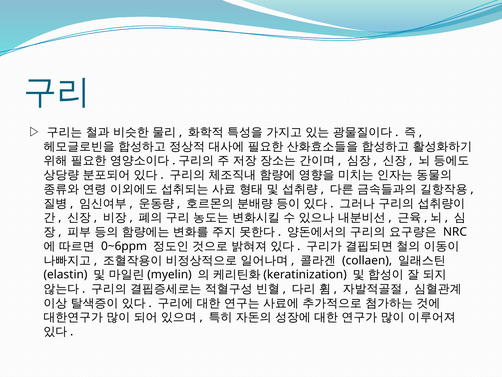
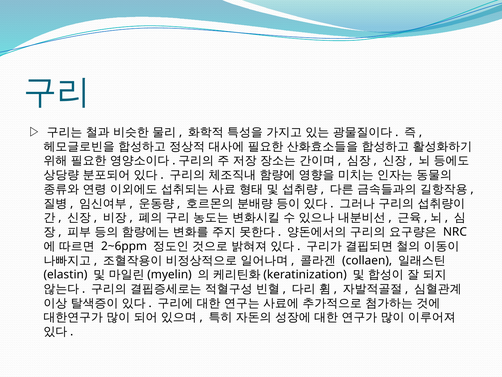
0~6ppm: 0~6ppm -> 2~6ppm
